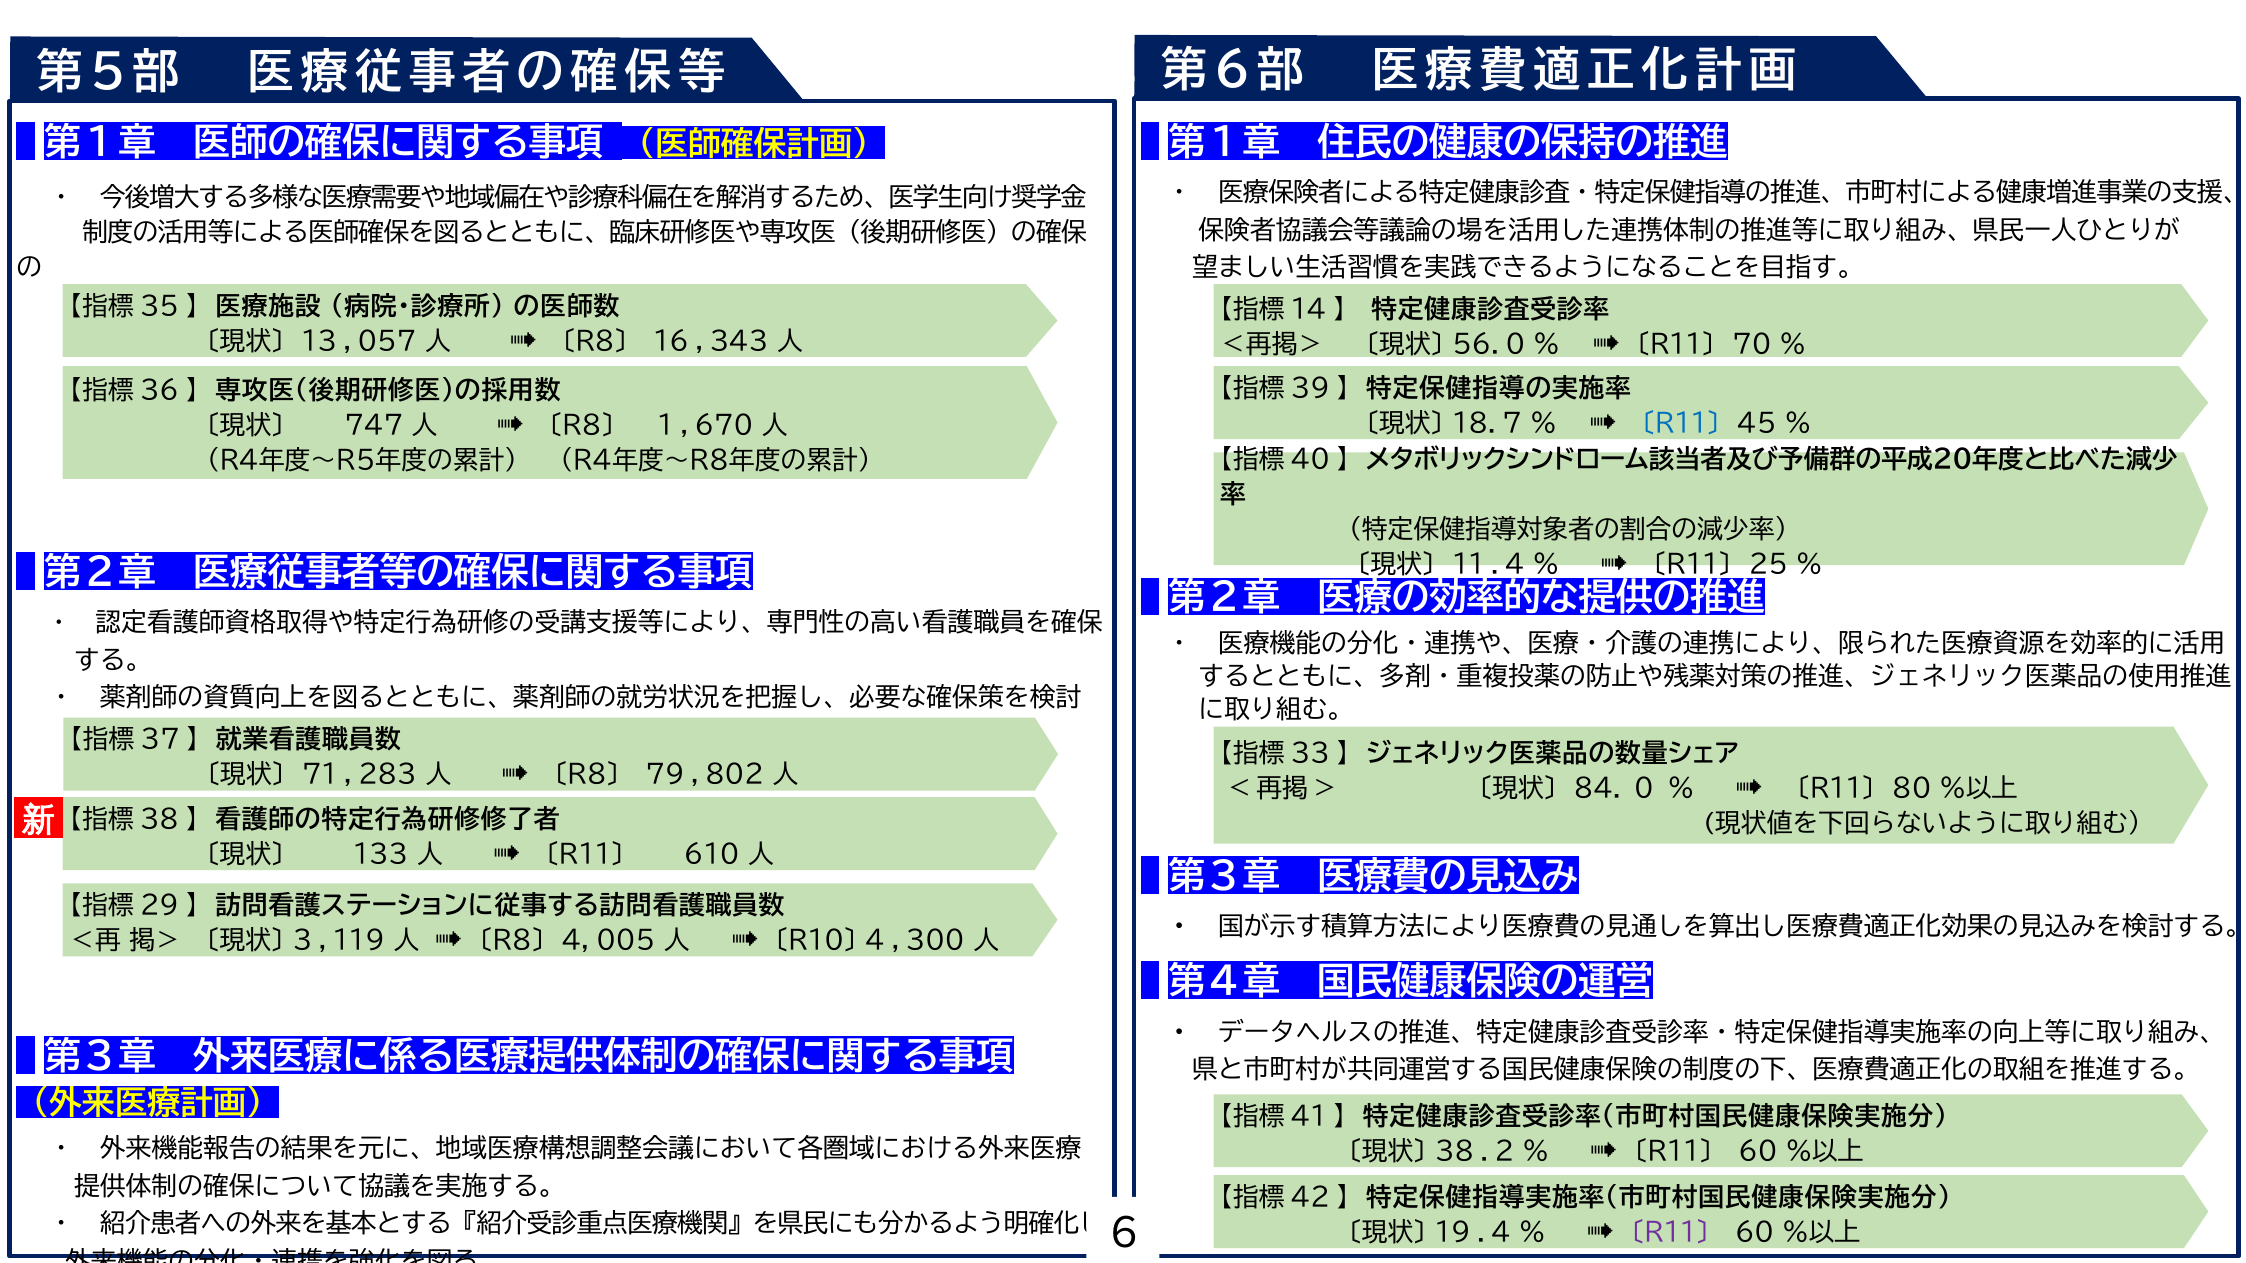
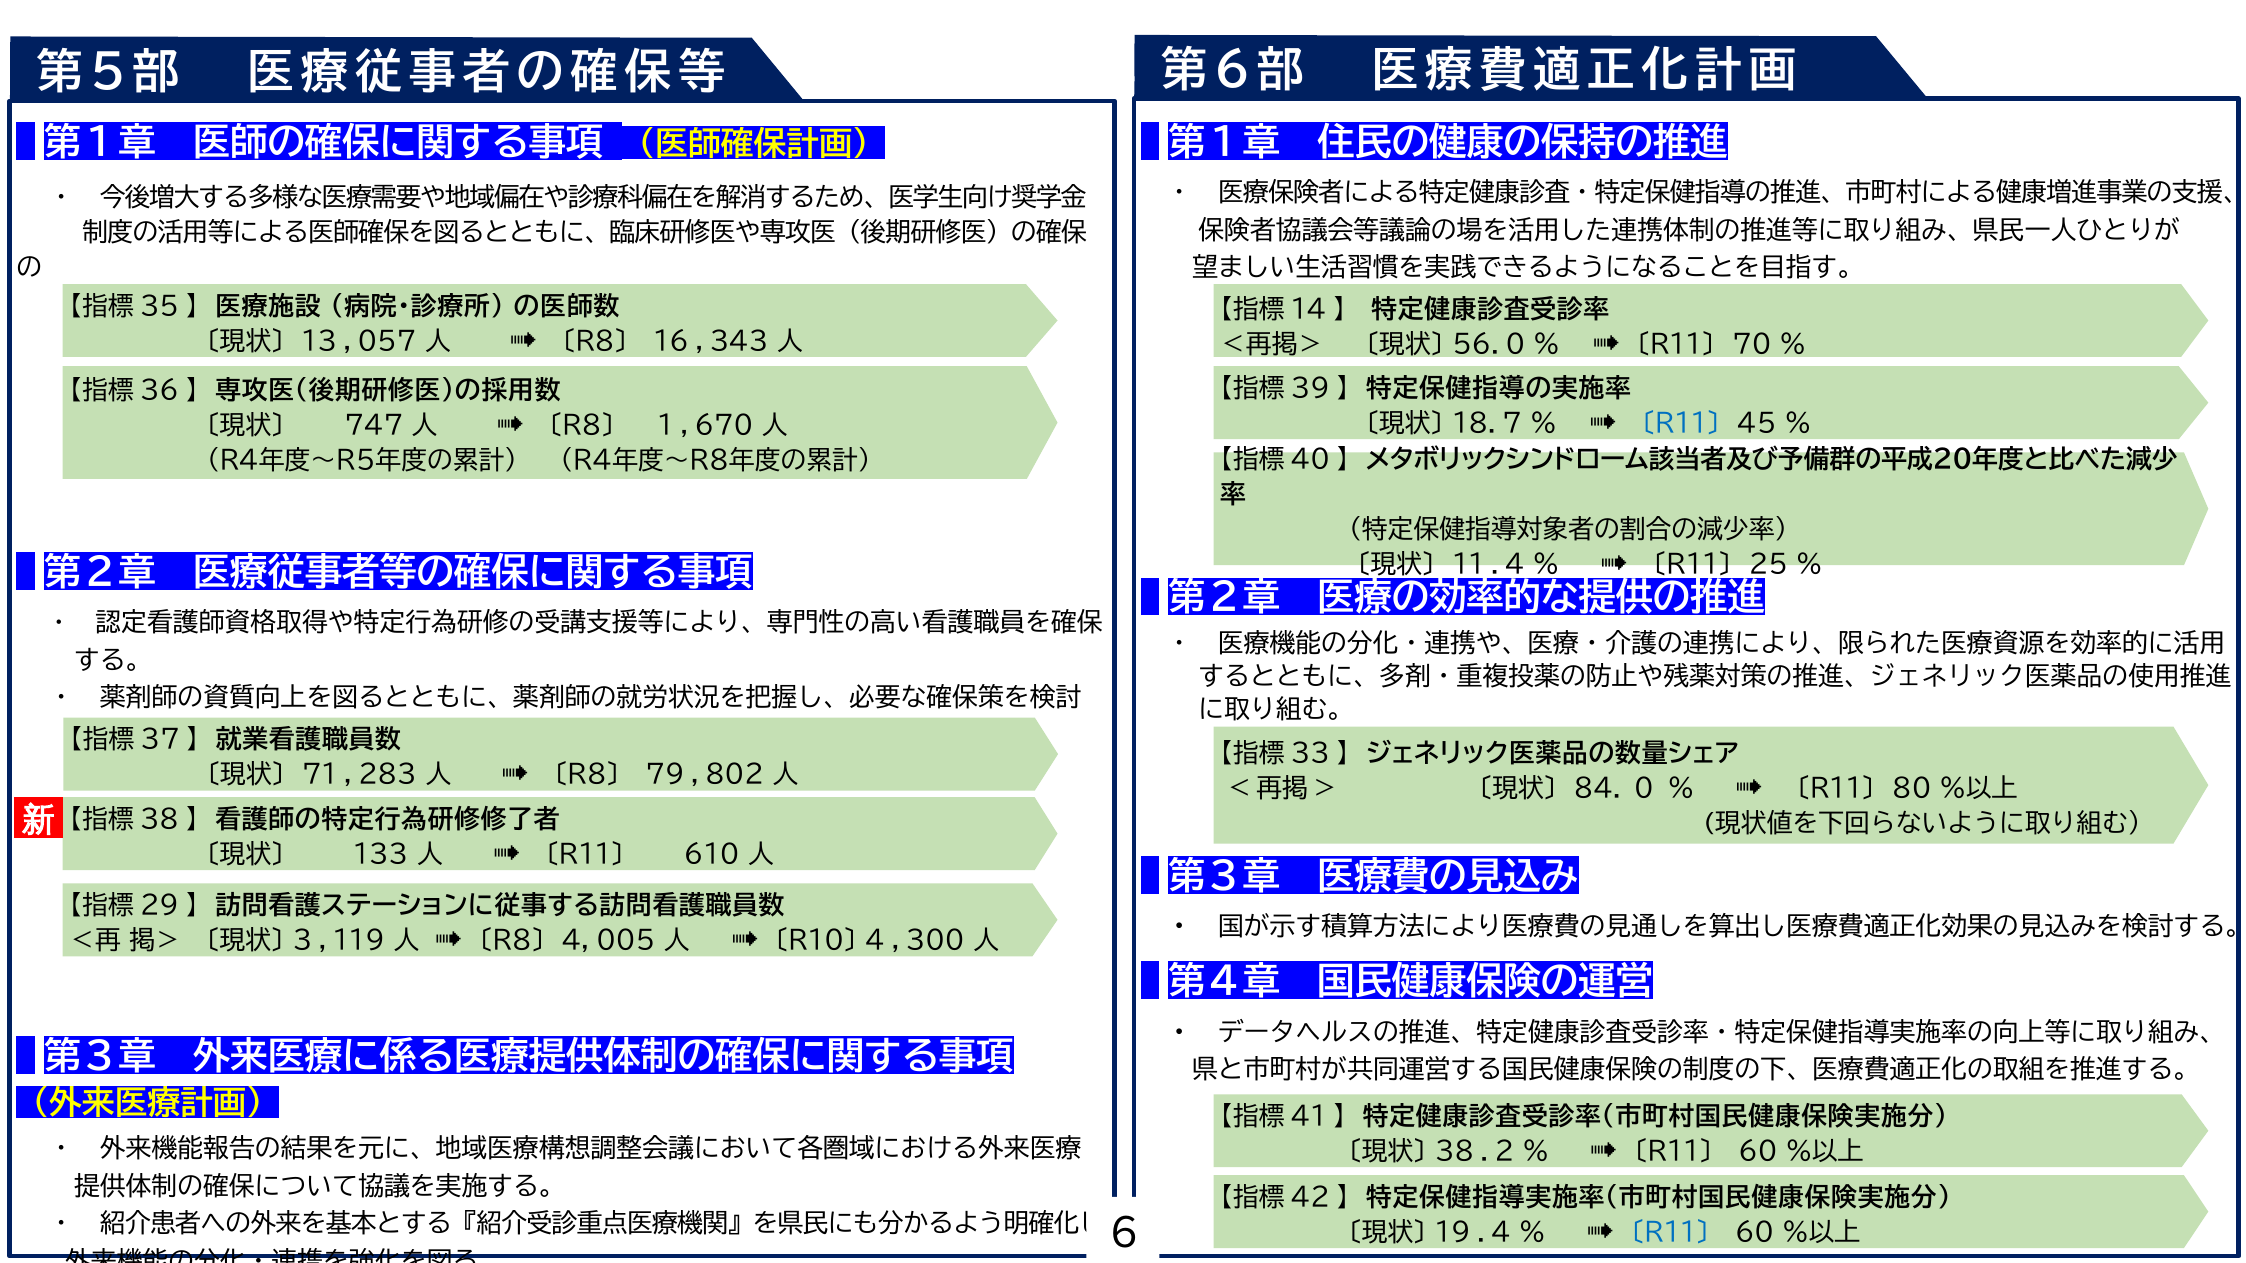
〔Ｒ１１〕 at (1670, 1233) colour: purple -> blue
